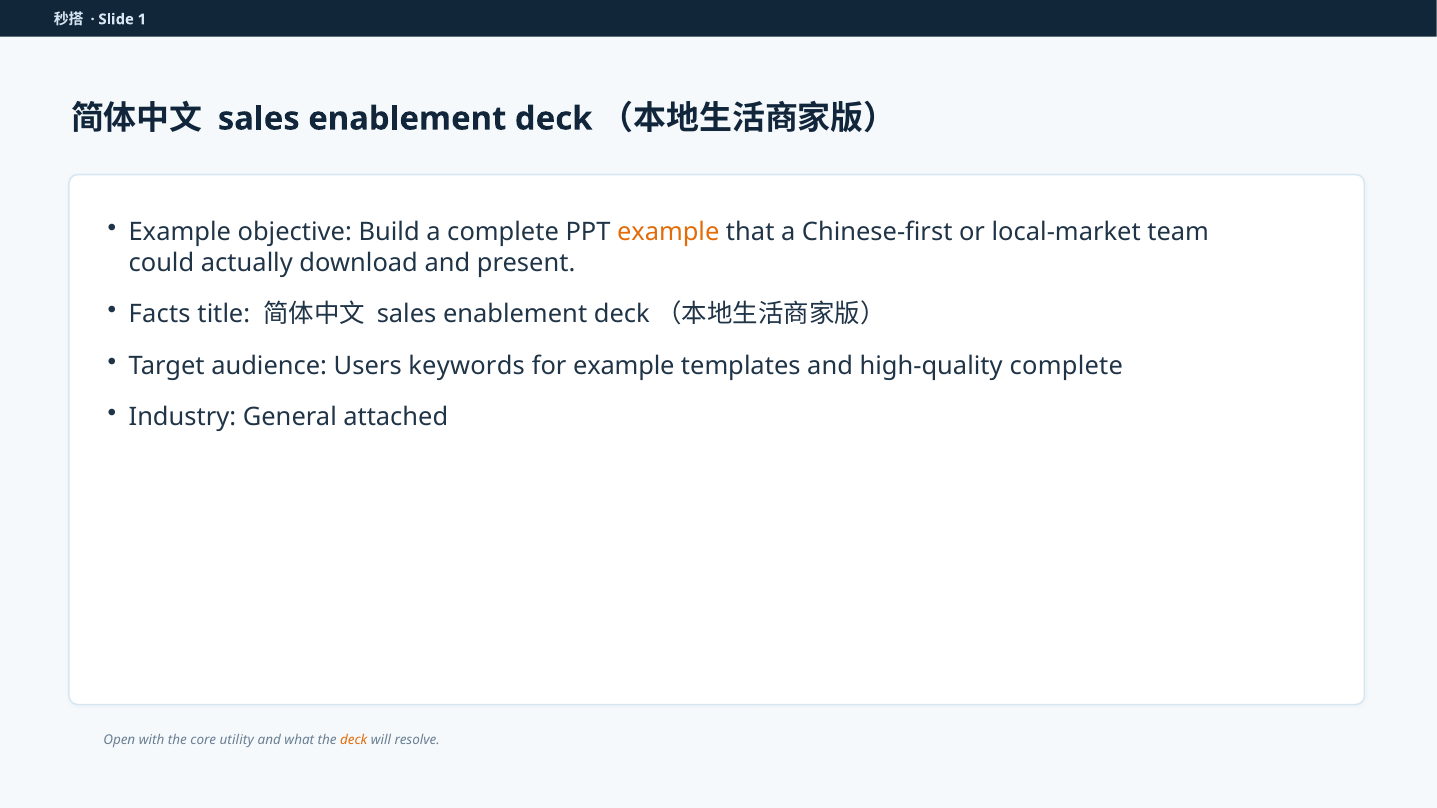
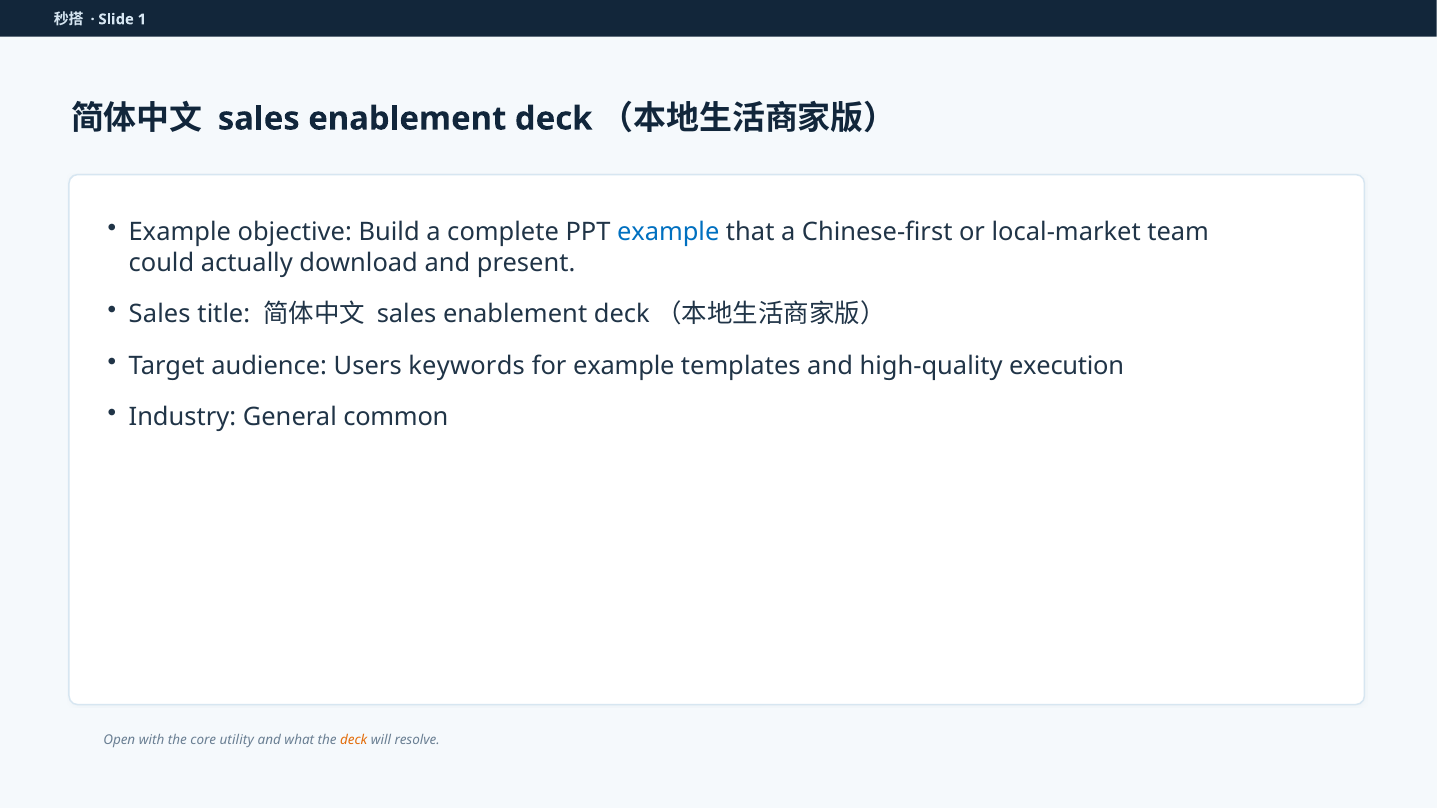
example at (668, 233) colour: orange -> blue
Facts at (160, 315): Facts -> Sales
high-quality complete: complete -> execution
attached: attached -> common
